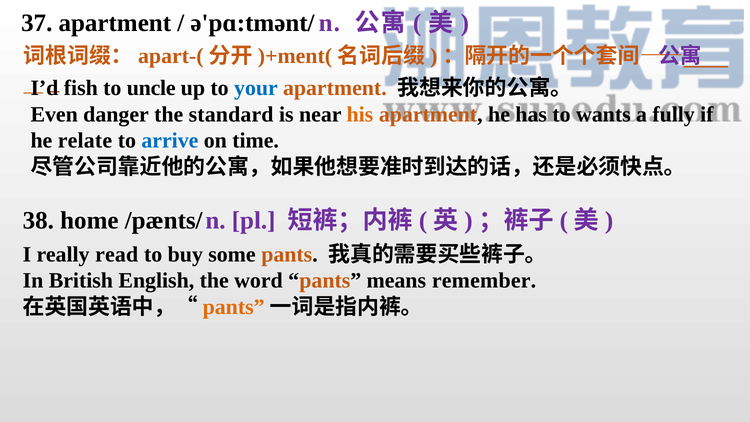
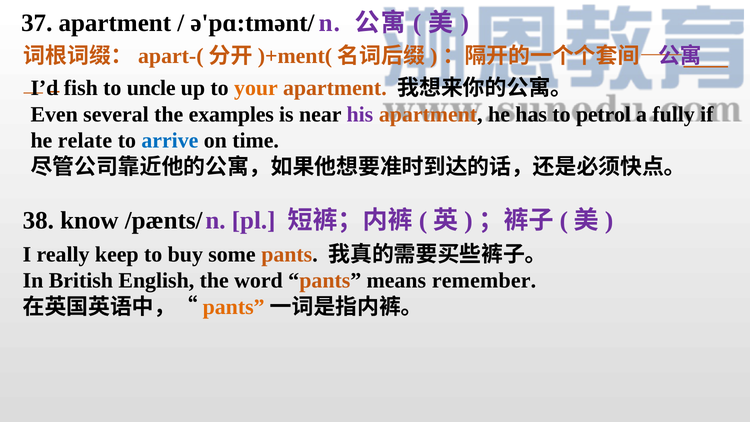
your colour: blue -> orange
danger: danger -> several
standard: standard -> examples
his colour: orange -> purple
wants: wants -> petrol
home: home -> know
read: read -> keep
